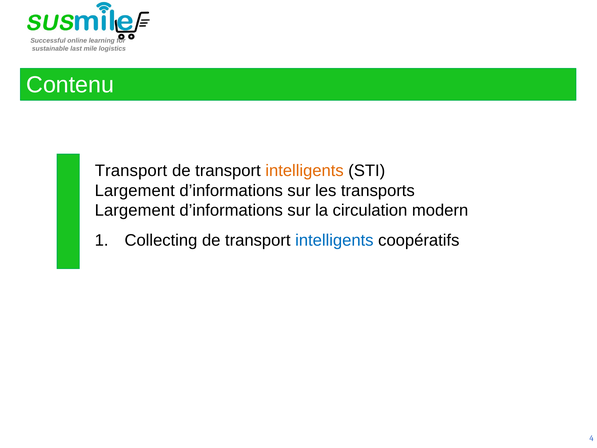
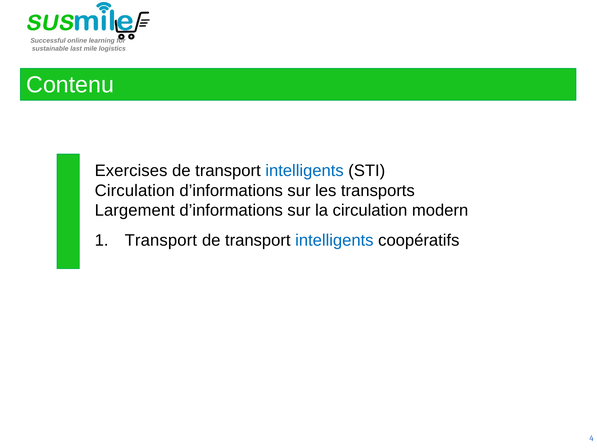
Transport at (131, 171): Transport -> Exercises
intelligents at (305, 171) colour: orange -> blue
Largement at (135, 190): Largement -> Circulation
Collecting at (161, 240): Collecting -> Transport
